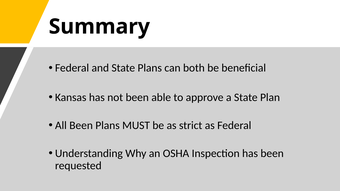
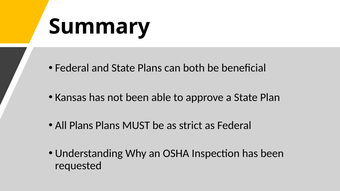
All Been: Been -> Plans
